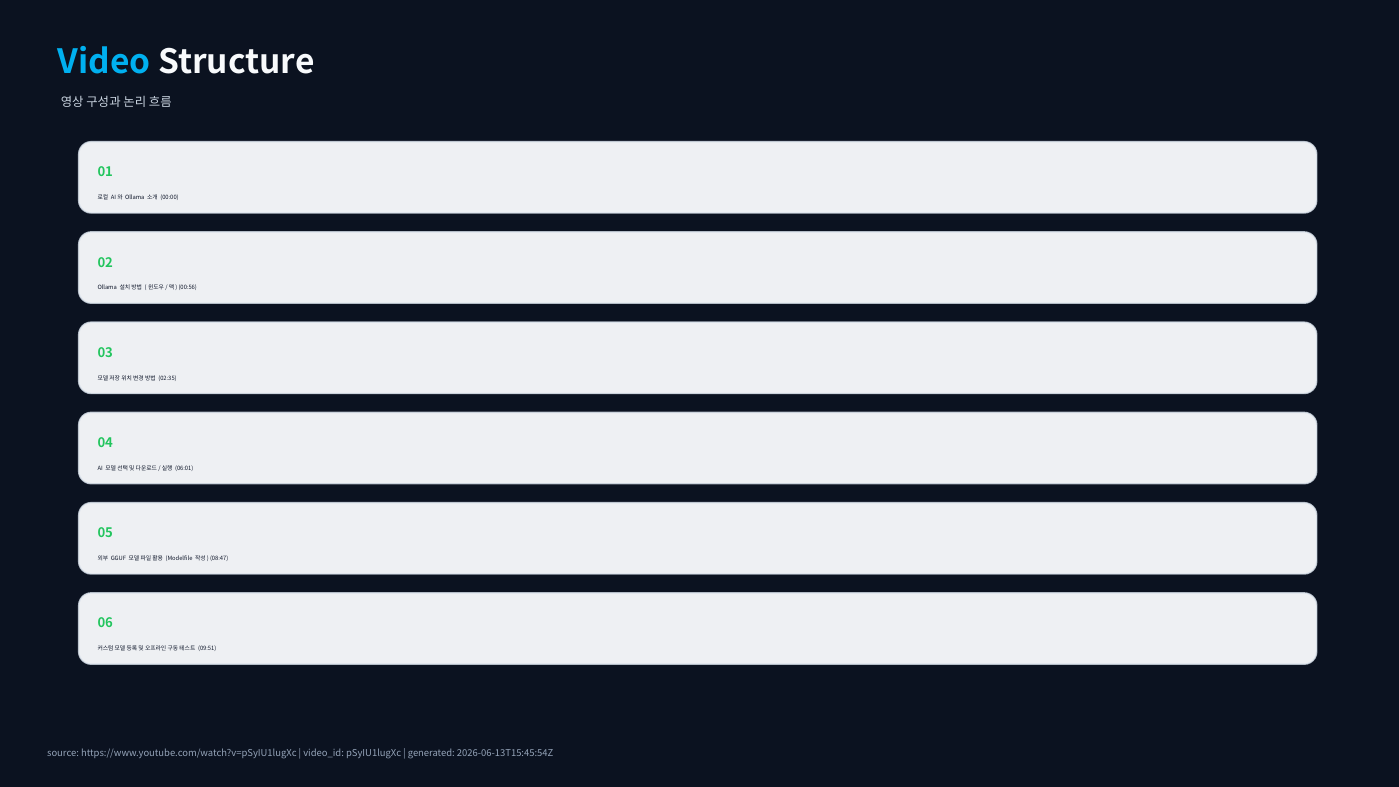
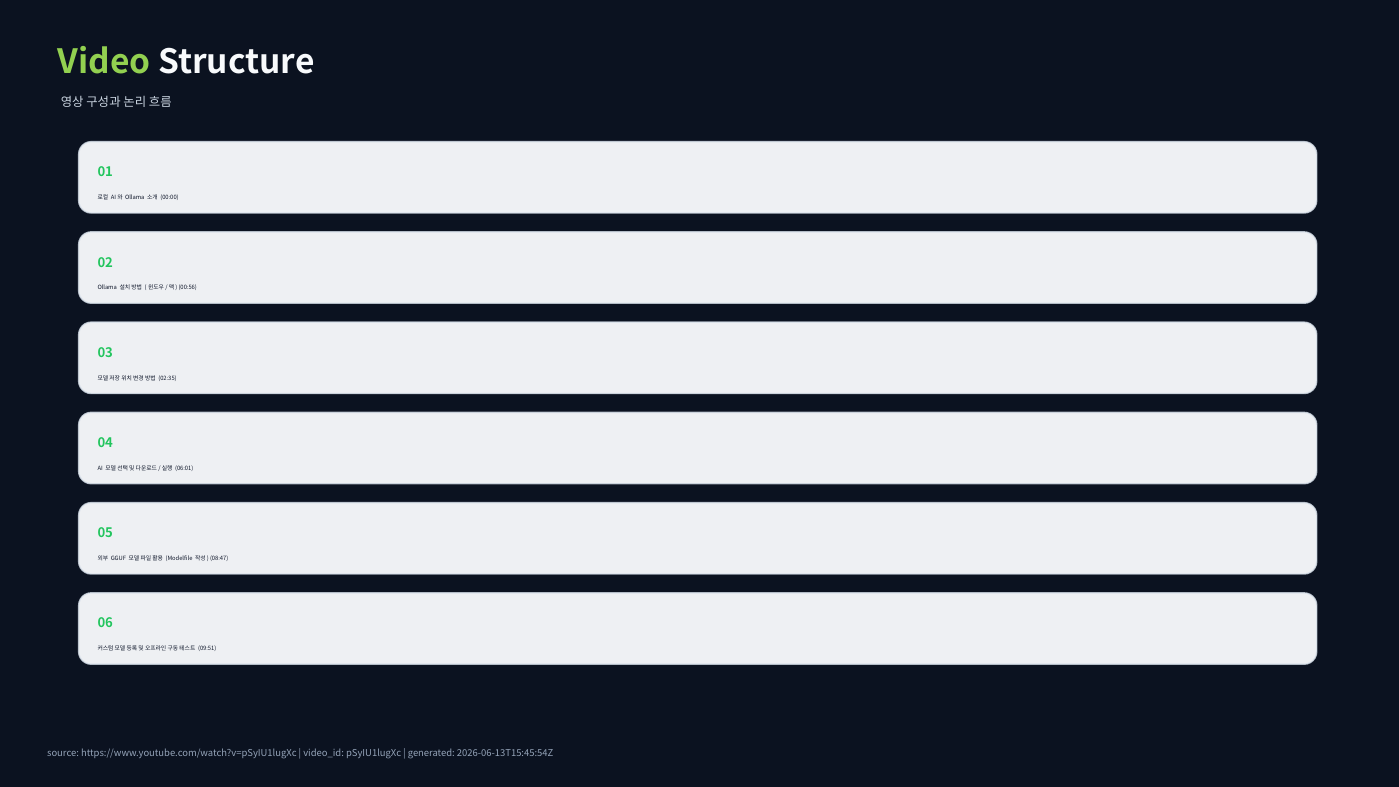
Video colour: light blue -> light green
